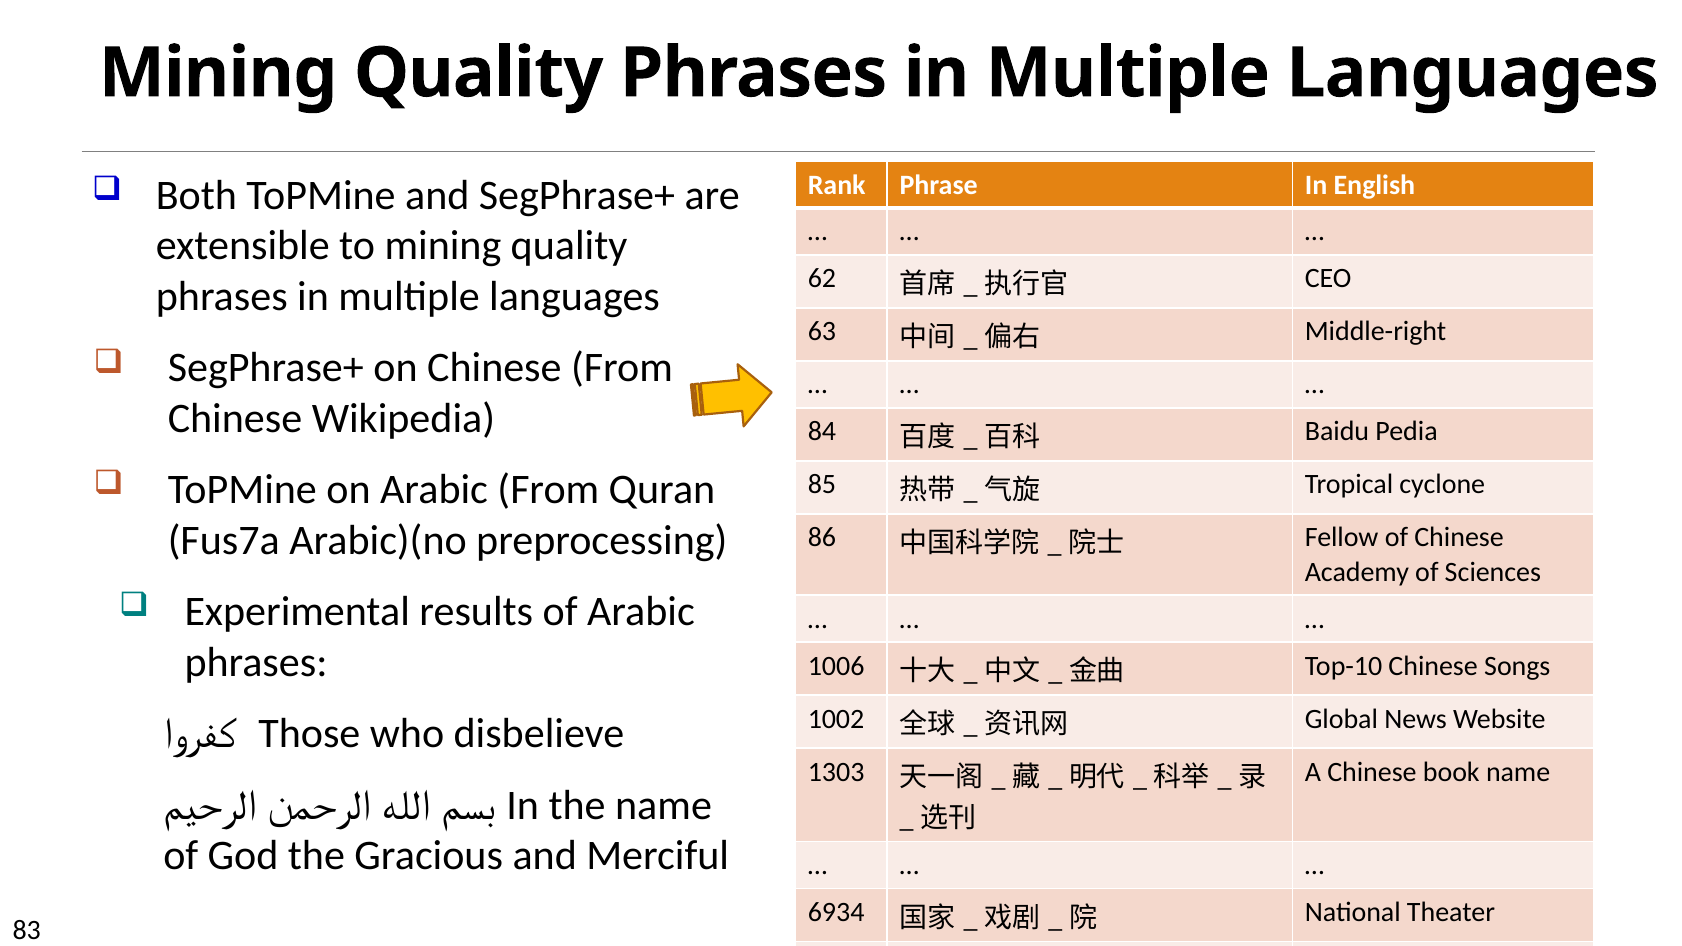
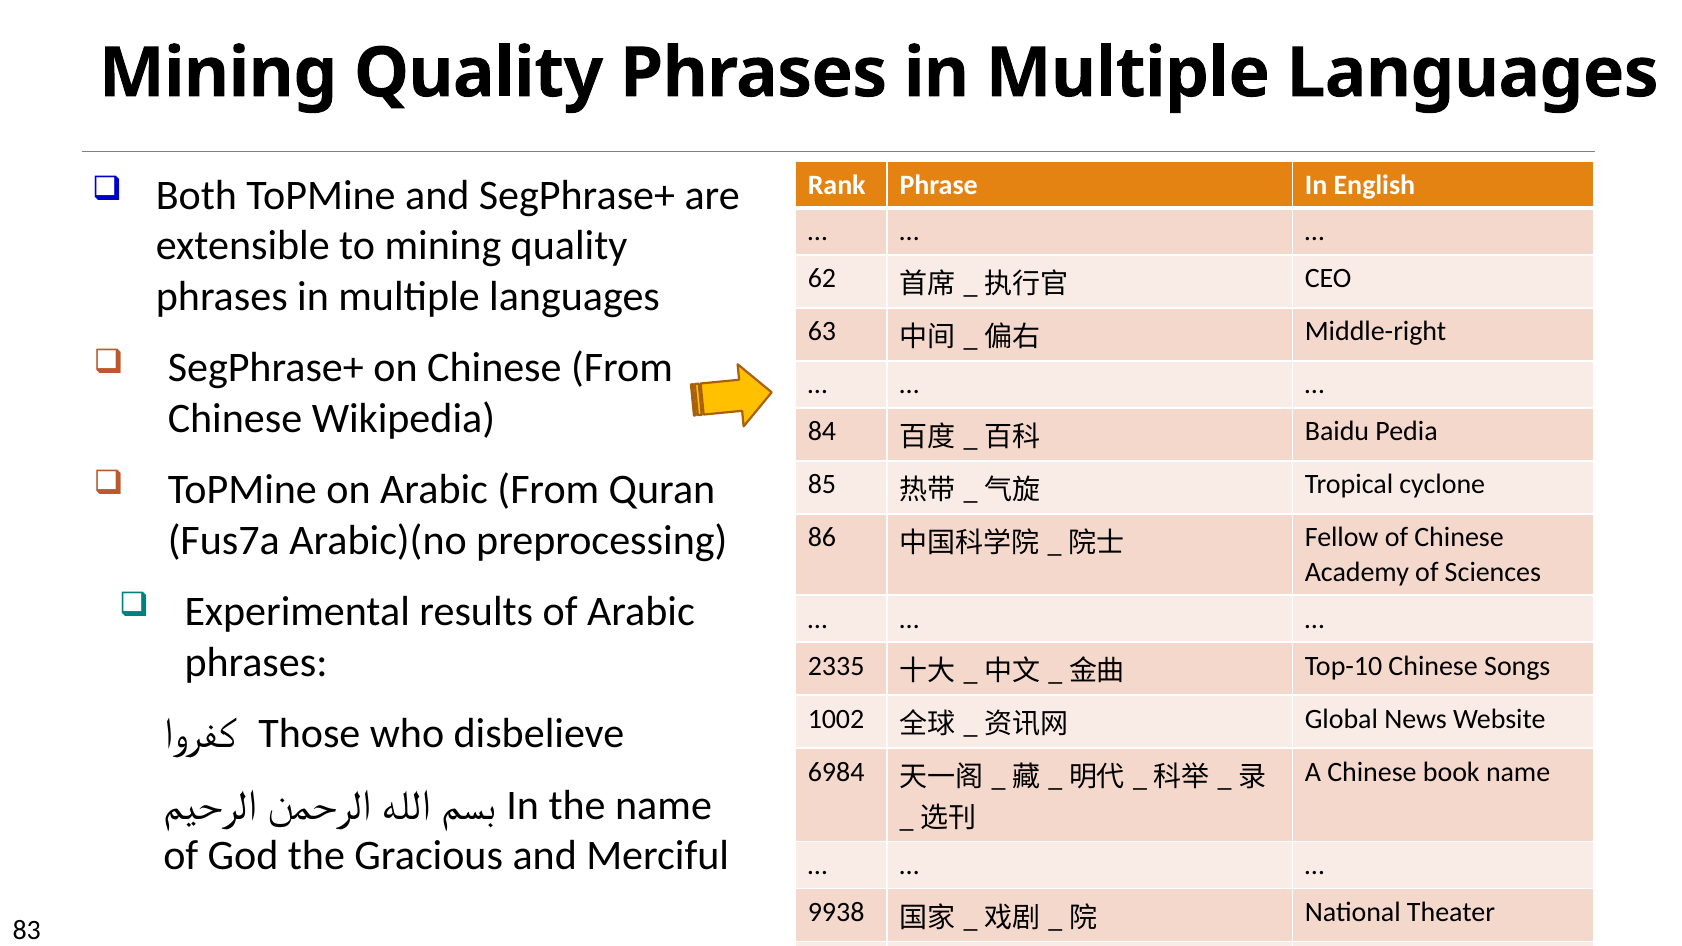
1006: 1006 -> 2335
1303: 1303 -> 6984
6934: 6934 -> 9938
